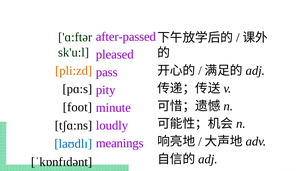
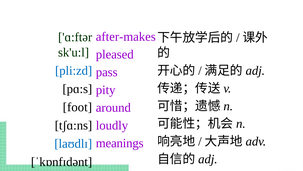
after-passed: after-passed -> after-makes
pli:zd colour: orange -> blue
minute: minute -> around
